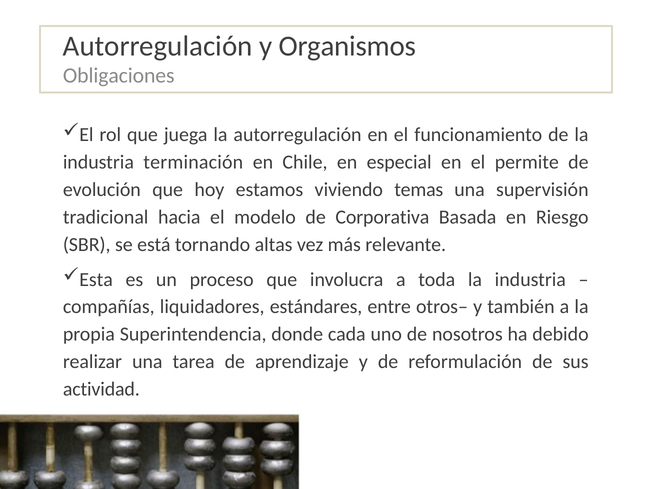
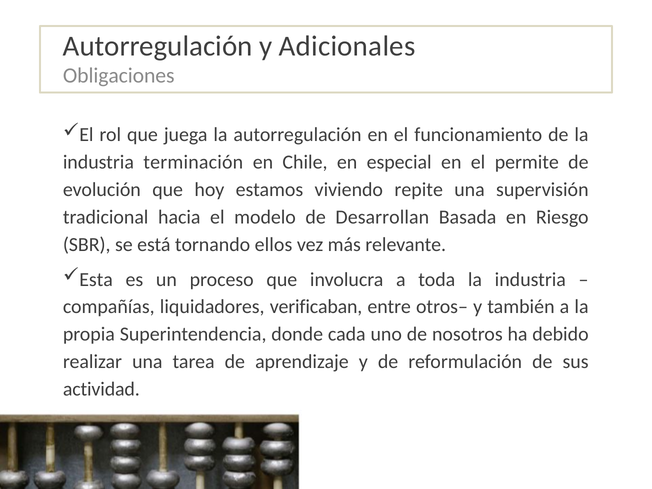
Organismos: Organismos -> Adicionales
temas: temas -> repite
Corporativa: Corporativa -> Desarrollan
altas: altas -> ellos
estándares: estándares -> verificaban
